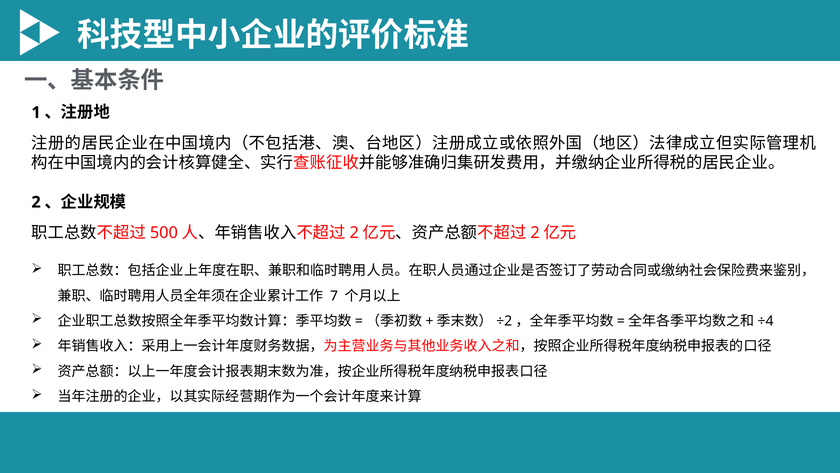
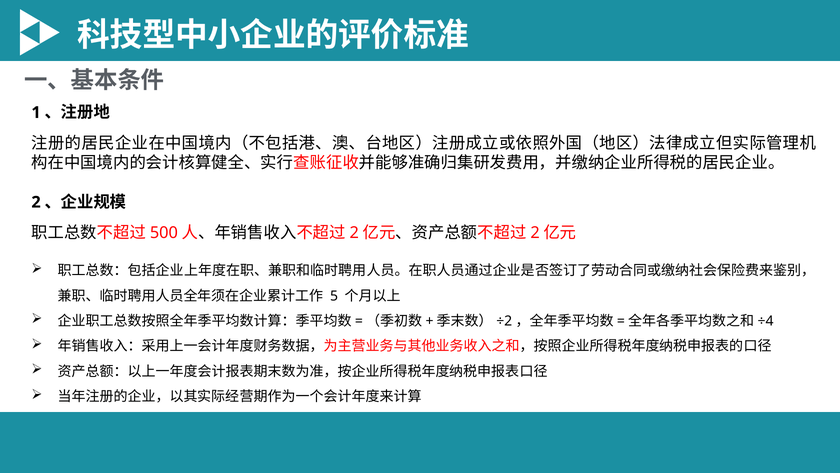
7: 7 -> 5
